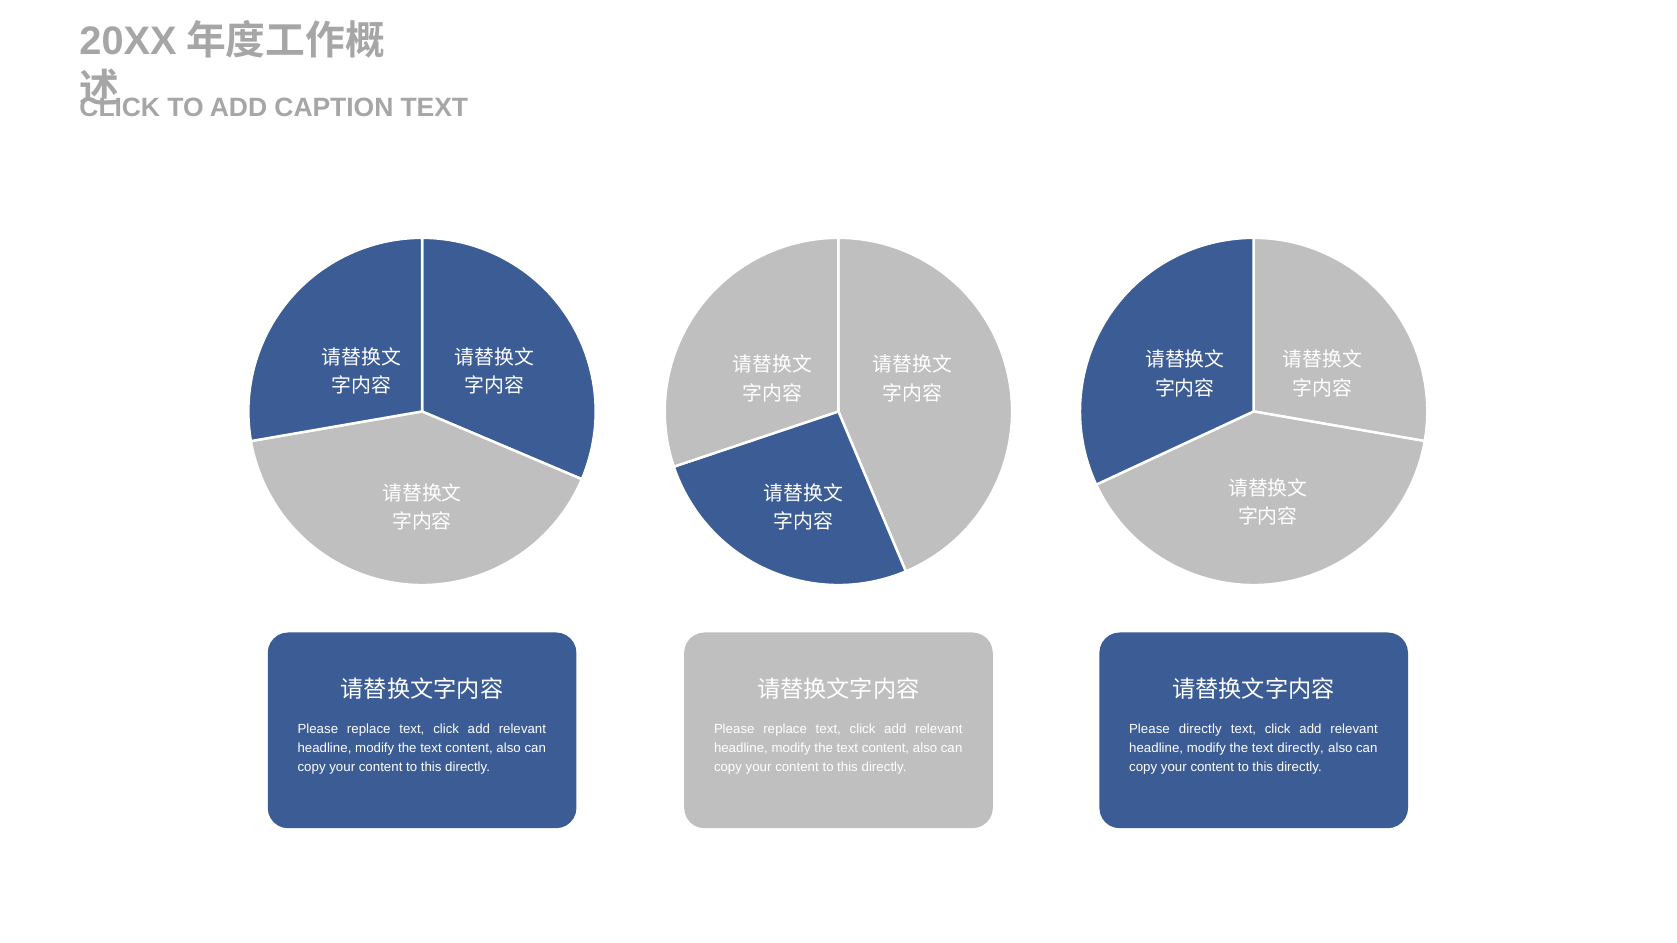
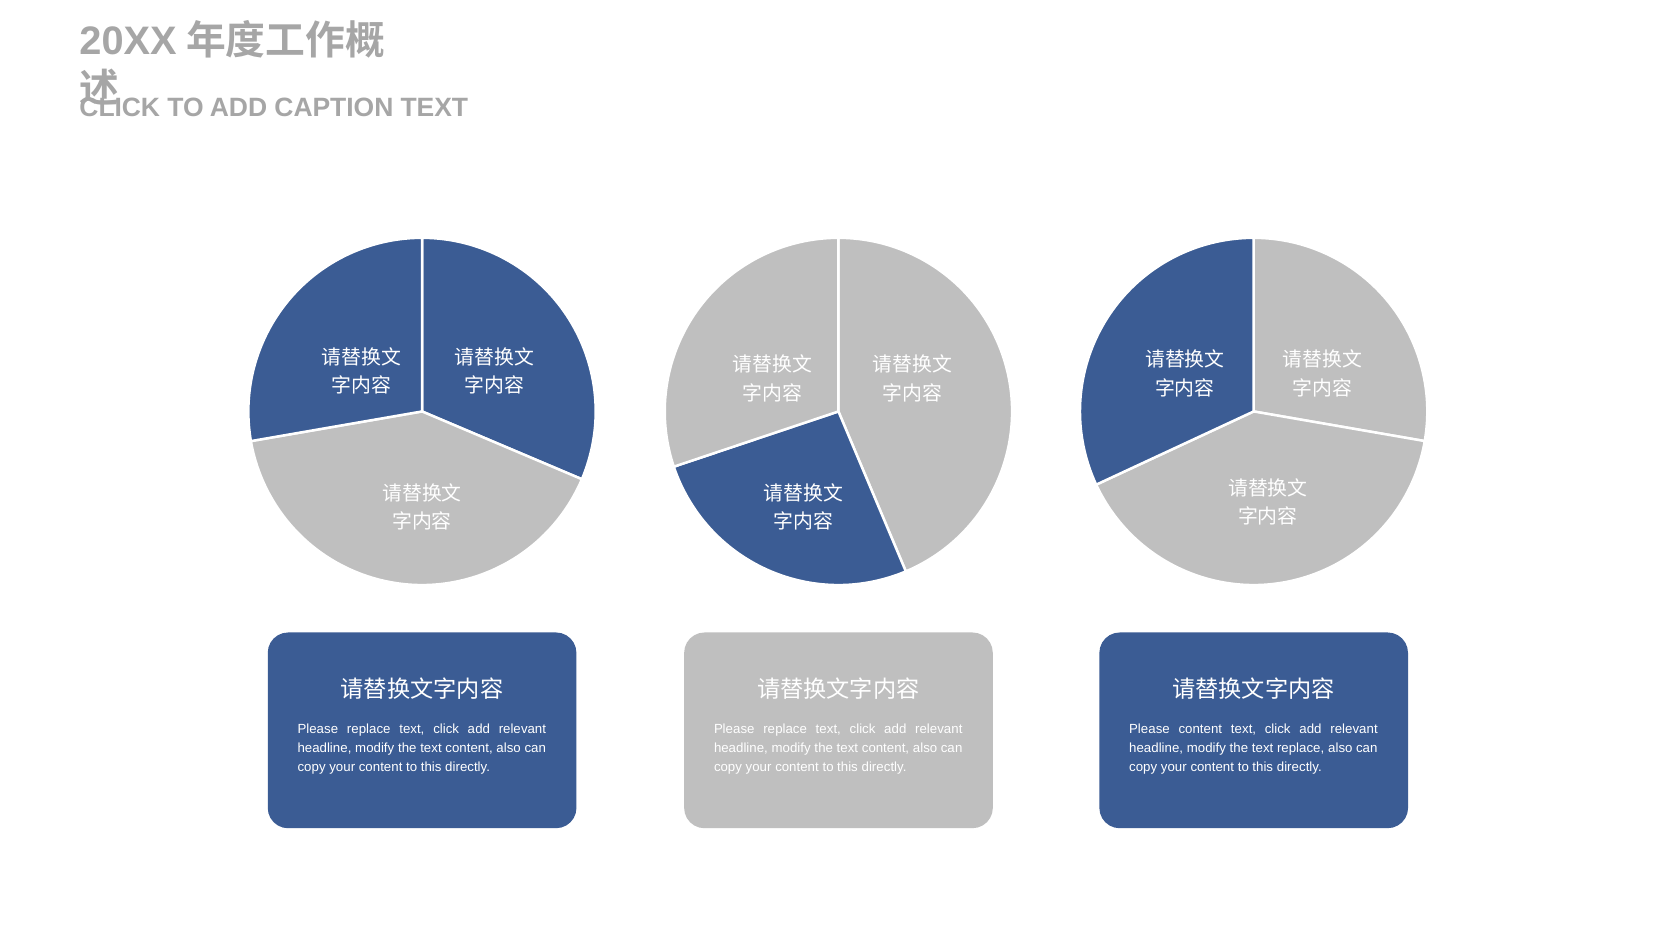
Please directly: directly -> content
text directly: directly -> replace
